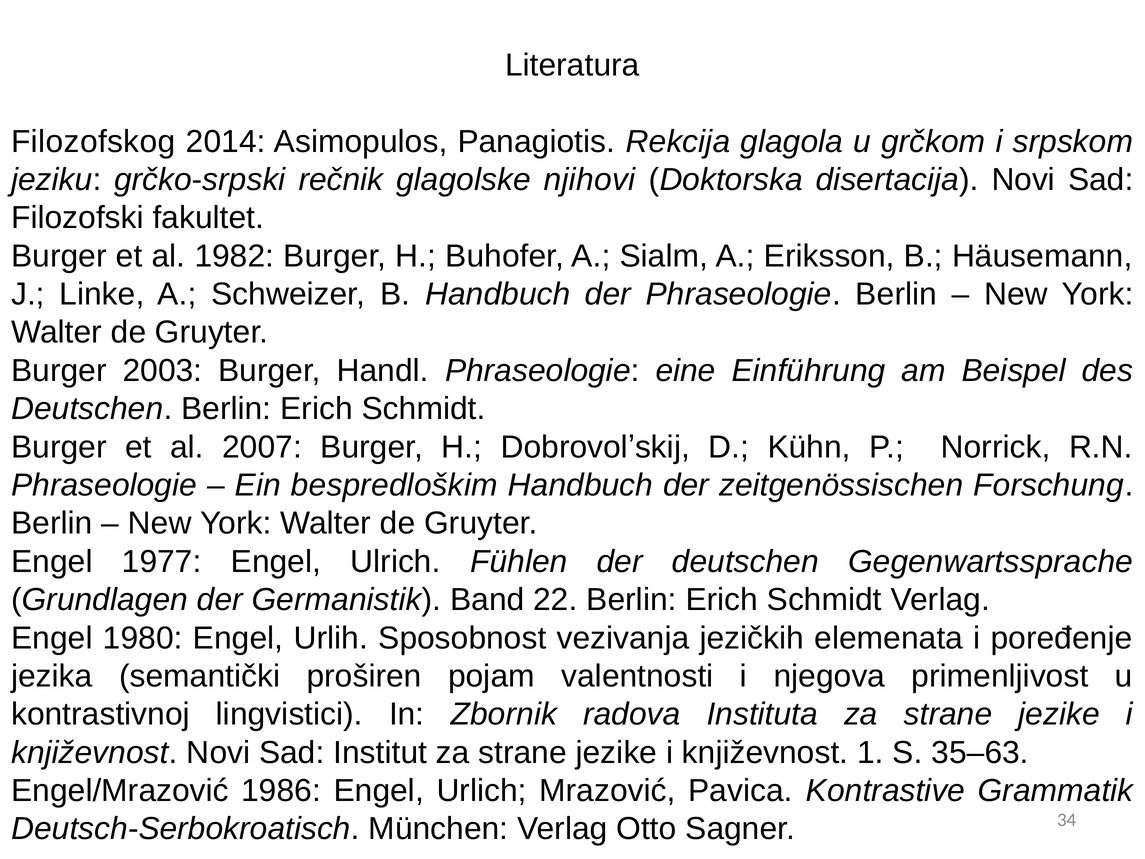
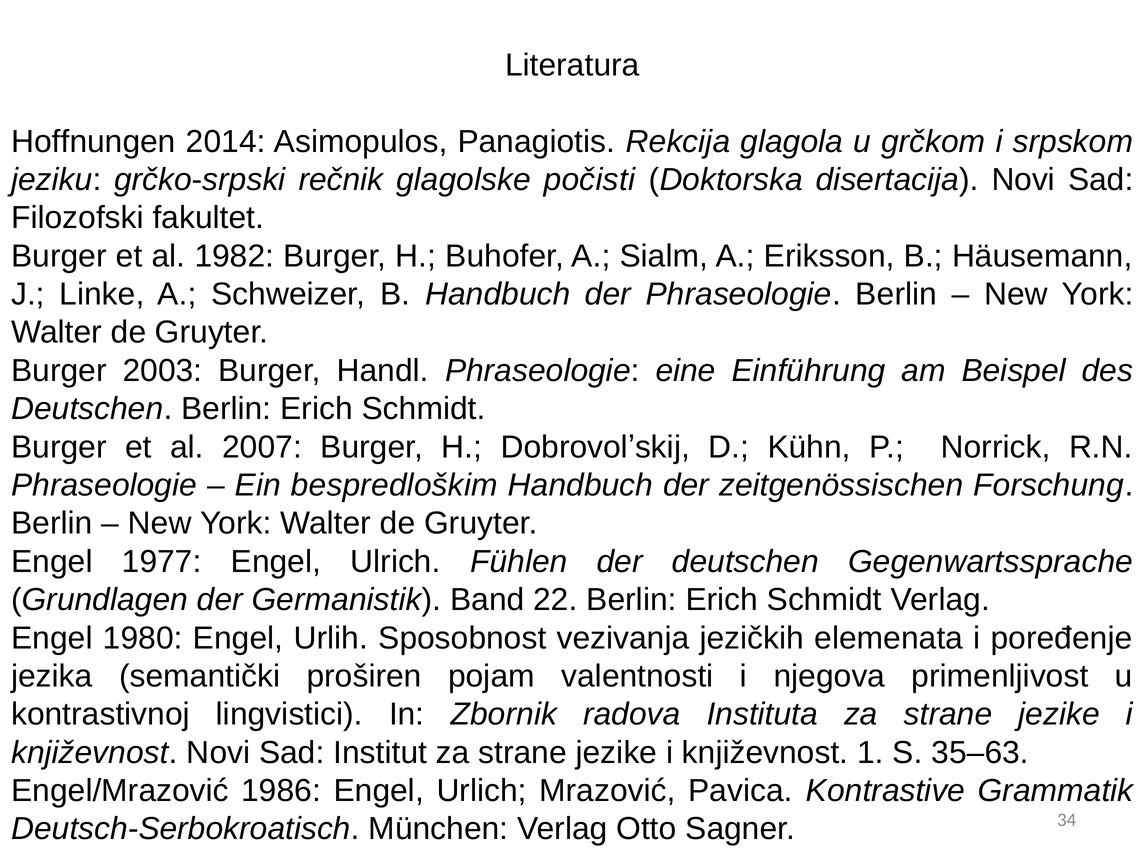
Filozofskog: Filozofskog -> Hoffnungen
njihovi: njihovi -> počisti
